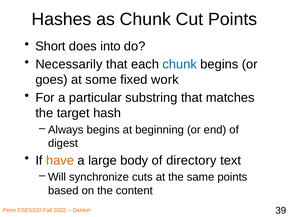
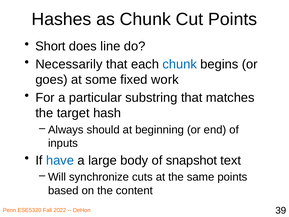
into: into -> line
Always begins: begins -> should
digest: digest -> inputs
have colour: orange -> blue
directory: directory -> snapshot
